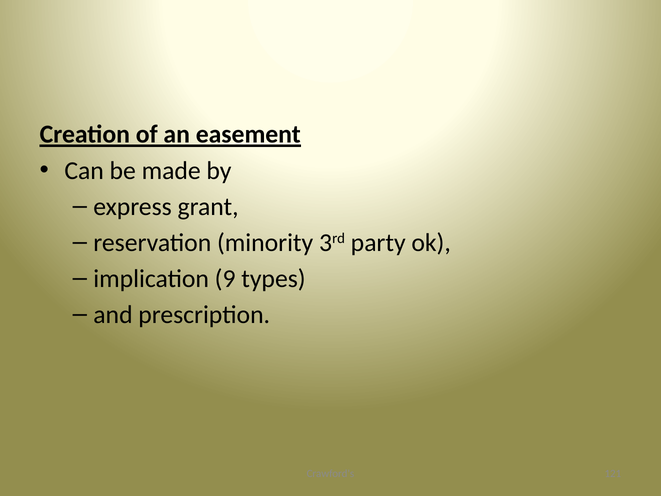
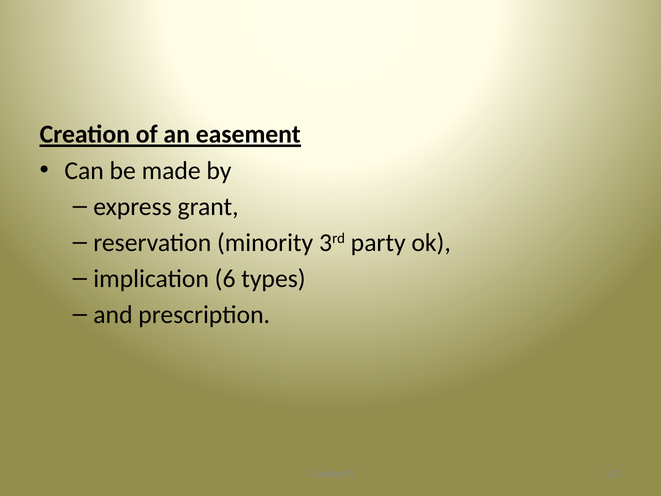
9: 9 -> 6
